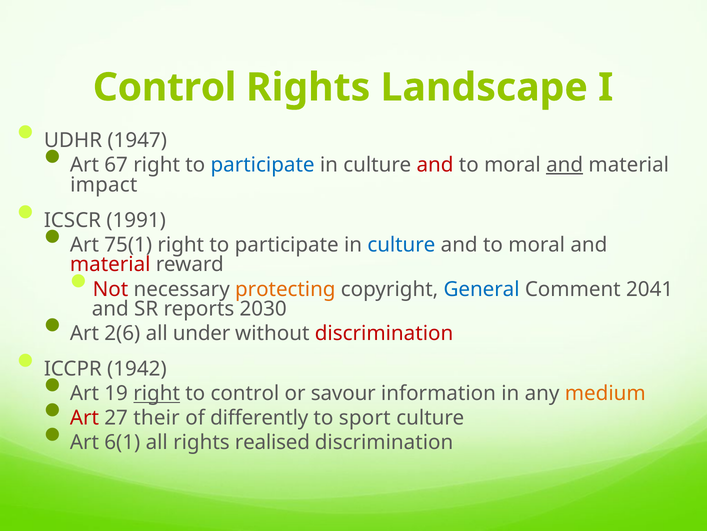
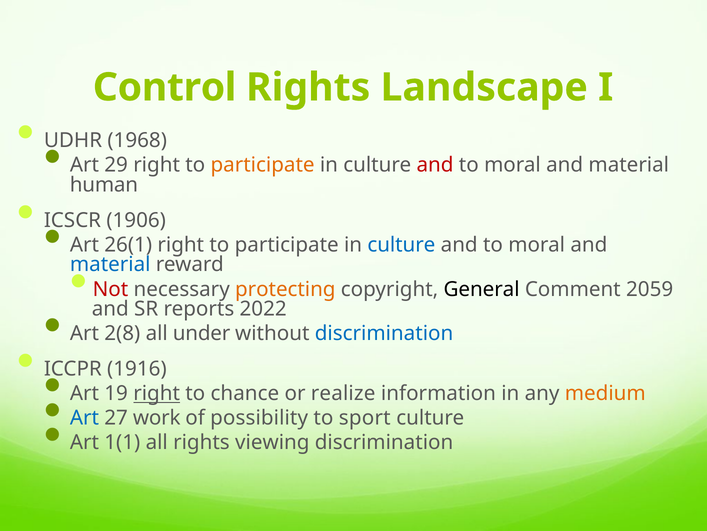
1947: 1947 -> 1968
67: 67 -> 29
participate at (263, 165) colour: blue -> orange
and at (565, 165) underline: present -> none
impact: impact -> human
1991: 1991 -> 1906
75(1: 75(1 -> 26(1
material at (110, 264) colour: red -> blue
General colour: blue -> black
2041: 2041 -> 2059
2030: 2030 -> 2022
2(6: 2(6 -> 2(8
discrimination at (384, 333) colour: red -> blue
1942: 1942 -> 1916
to control: control -> chance
savour: savour -> realize
Art at (85, 418) colour: red -> blue
their: their -> work
differently: differently -> possibility
6(1: 6(1 -> 1(1
realised: realised -> viewing
